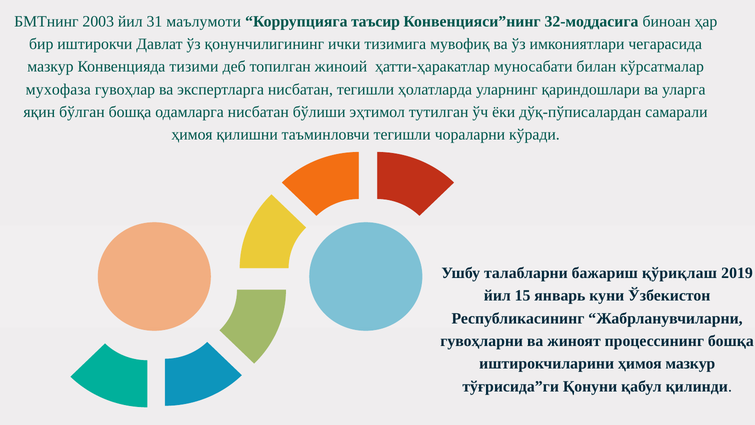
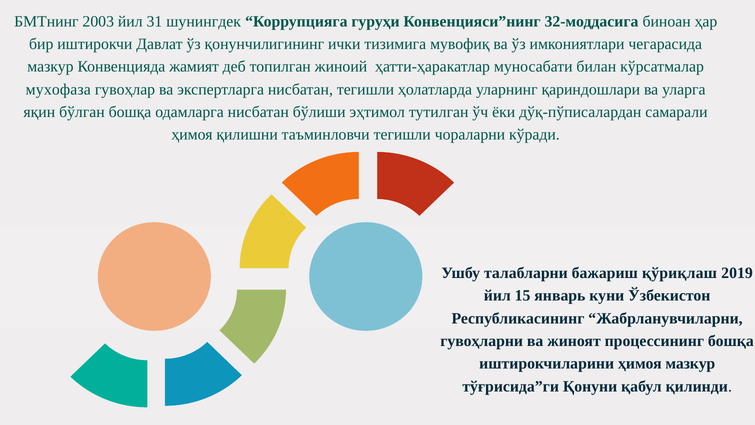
маълумоти: маълумоти -> шунингдек
таъсир: таъсир -> гуруҳи
тизими: тизими -> жамият
